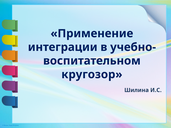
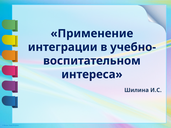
кругозор: кругозор -> интереса
